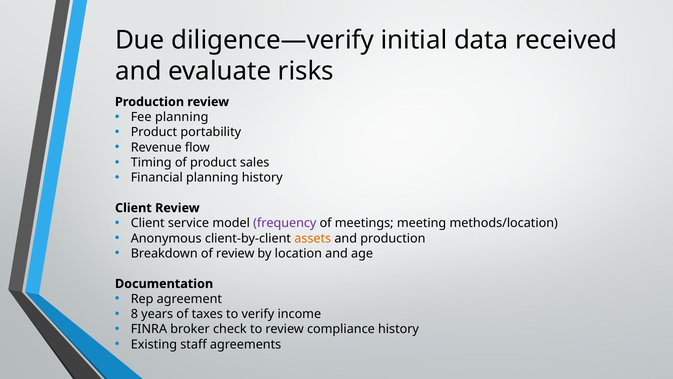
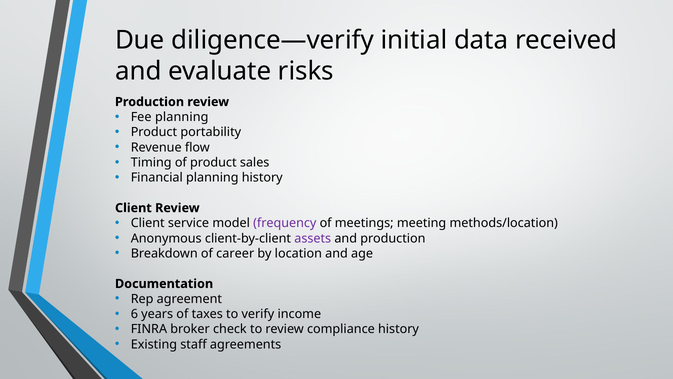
assets colour: orange -> purple
of review: review -> career
8: 8 -> 6
